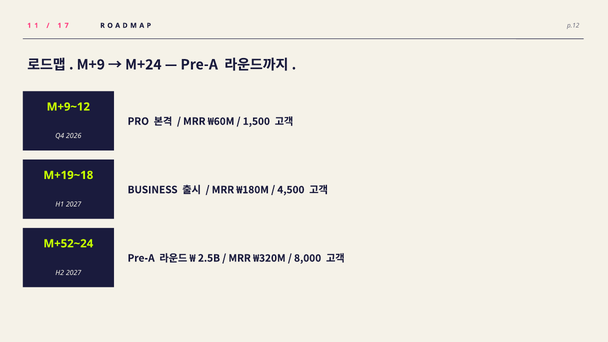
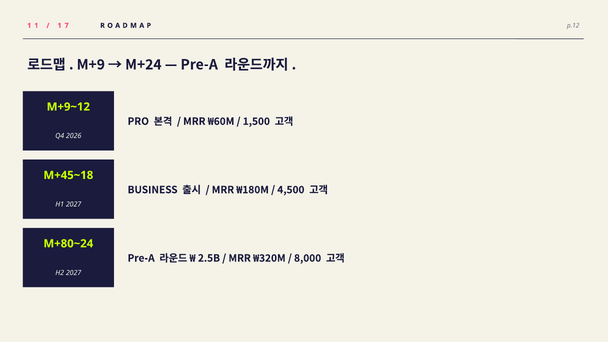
M+19~18: M+19~18 -> M+45~18
M+52~24: M+52~24 -> M+80~24
